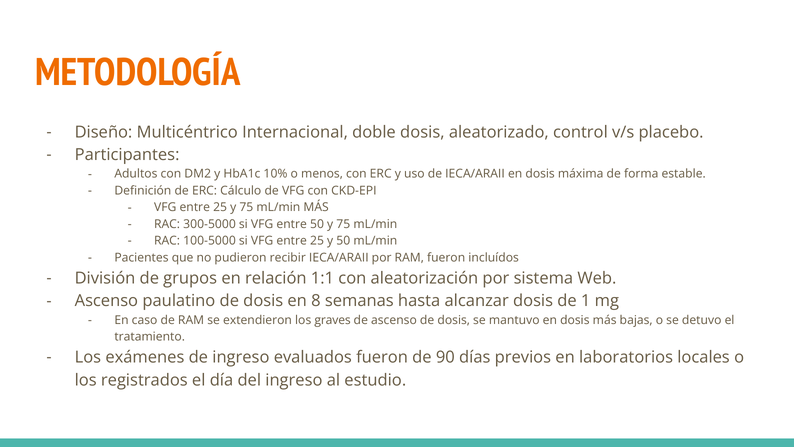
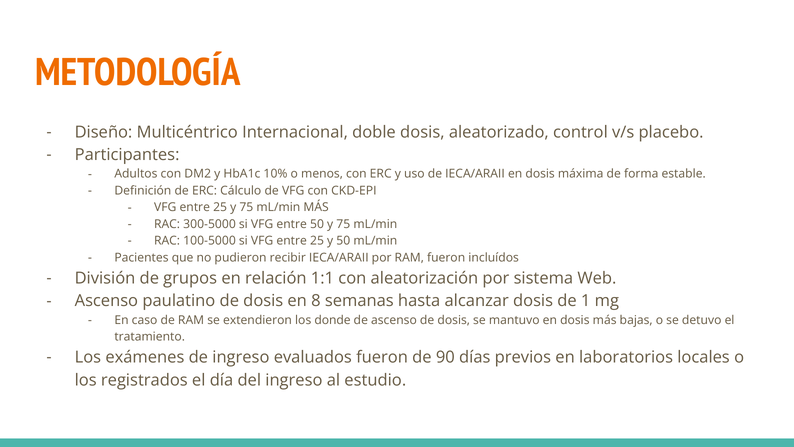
graves: graves -> donde
